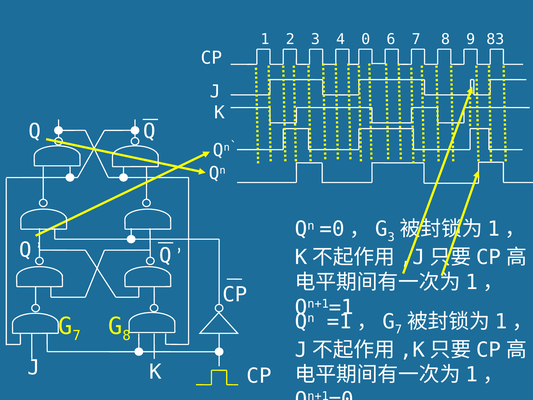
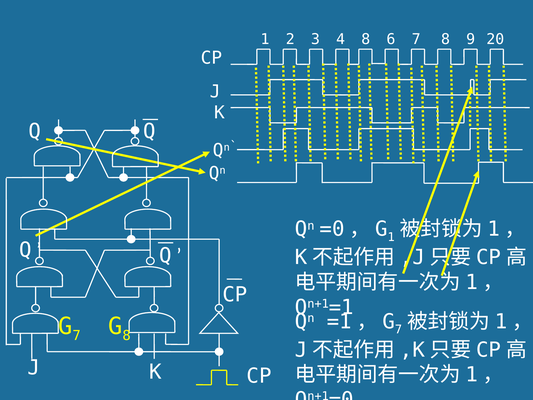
4 0: 0 -> 8
83: 83 -> 20
3 at (391, 237): 3 -> 1
